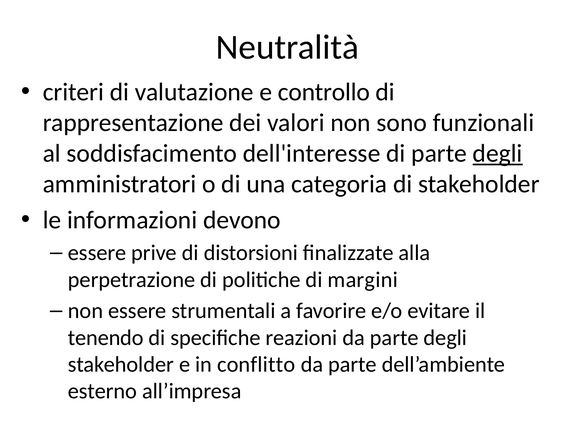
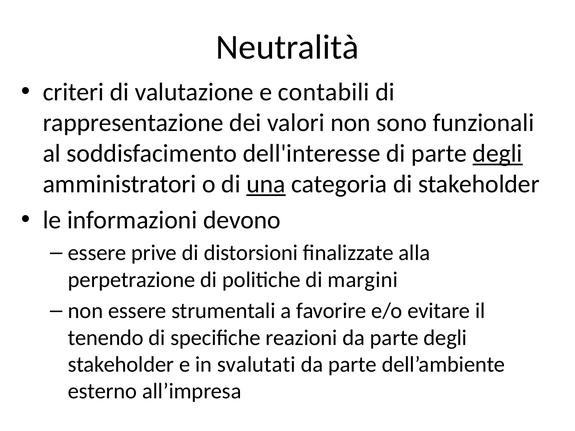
controllo: controllo -> contabili
una underline: none -> present
conflitto: conflitto -> svalutati
